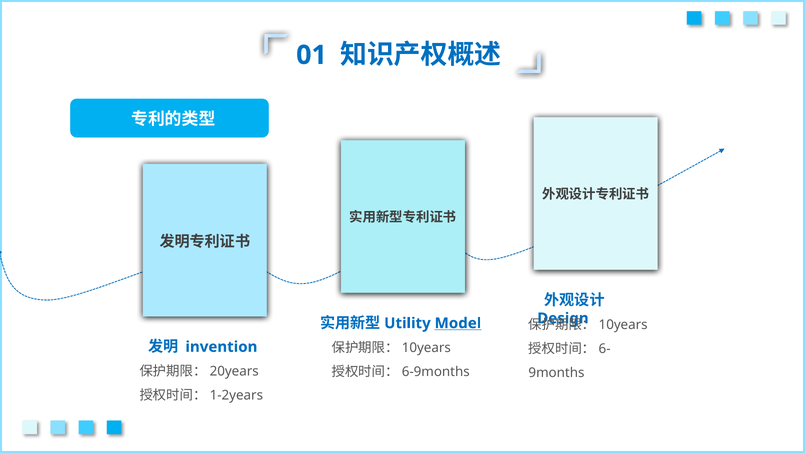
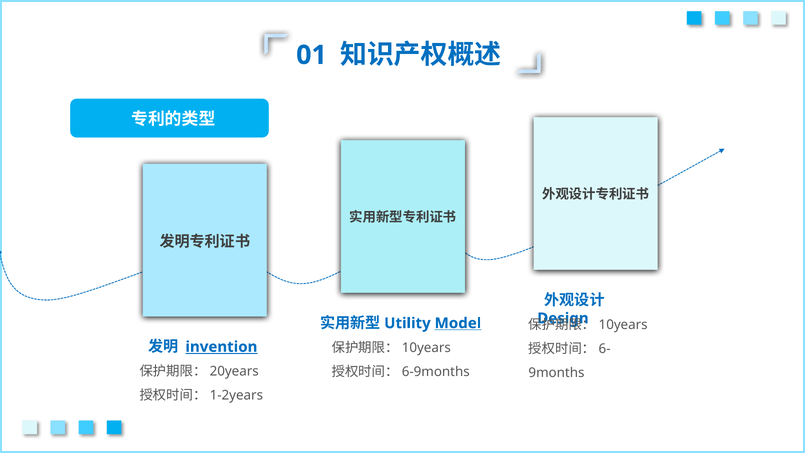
invention underline: none -> present
